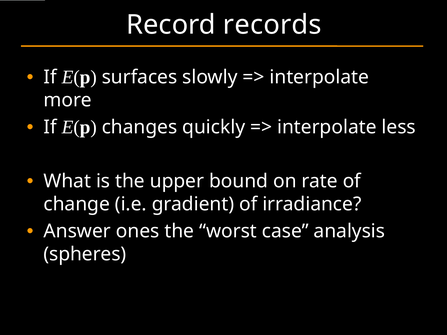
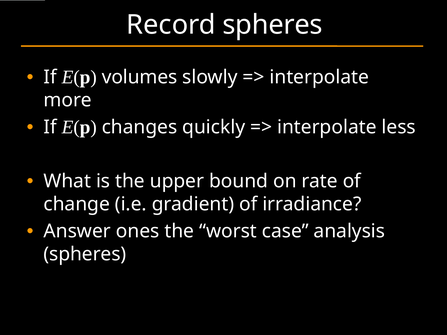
Record records: records -> spheres
surfaces: surfaces -> volumes
